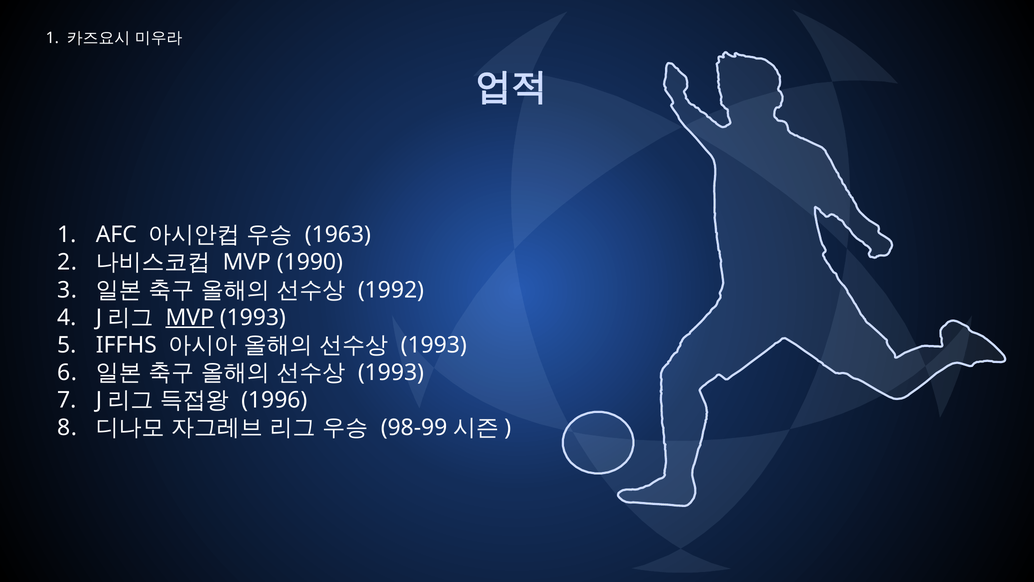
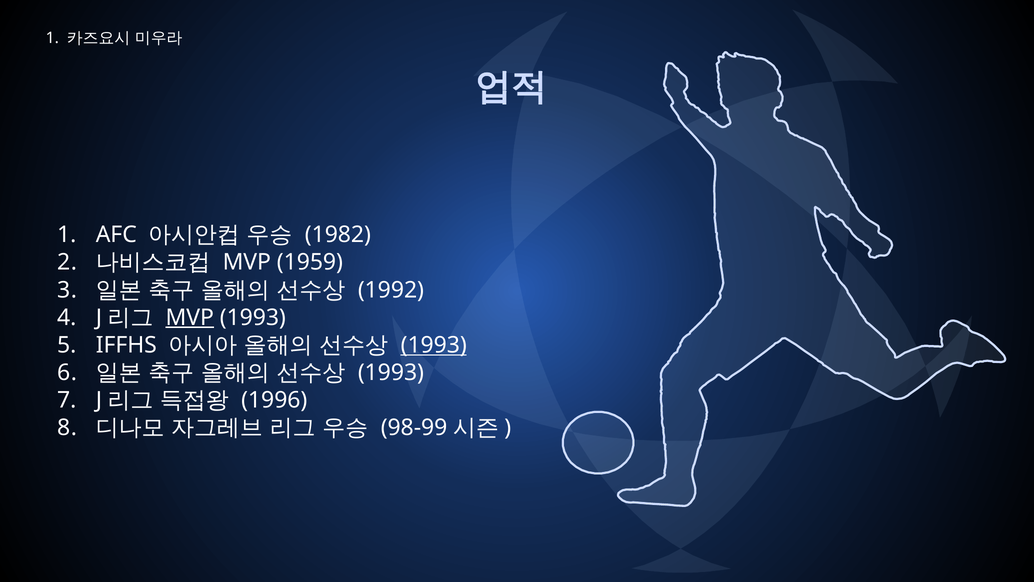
1963: 1963 -> 1982
1990: 1990 -> 1959
1993 at (434, 345) underline: none -> present
